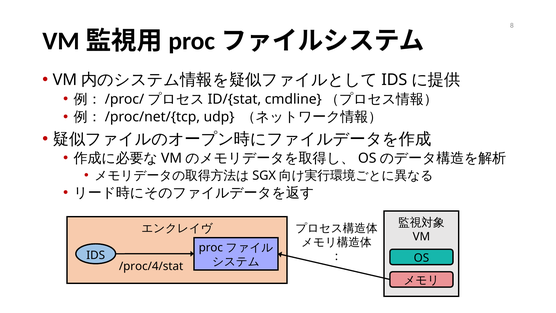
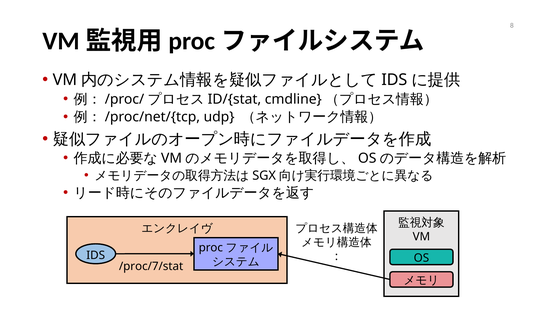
/proc/4/stat: /proc/4/stat -> /proc/7/stat
